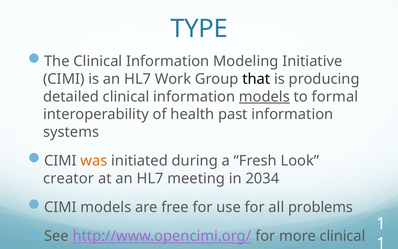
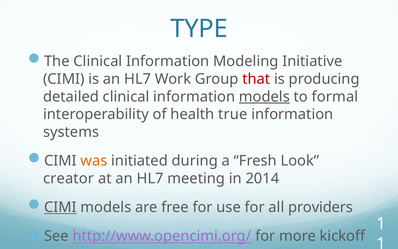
that colour: black -> red
past: past -> true
2034: 2034 -> 2014
CIMI at (60, 207) underline: none -> present
problems: problems -> providers
more clinical: clinical -> kickoff
